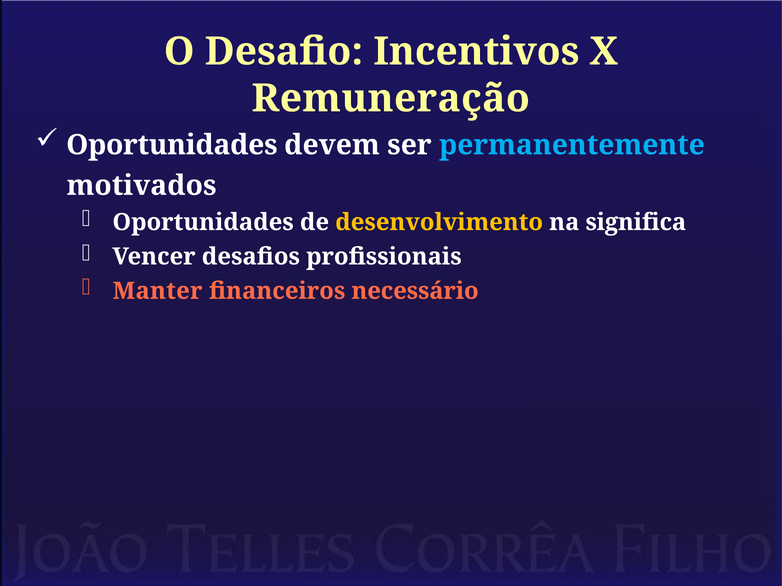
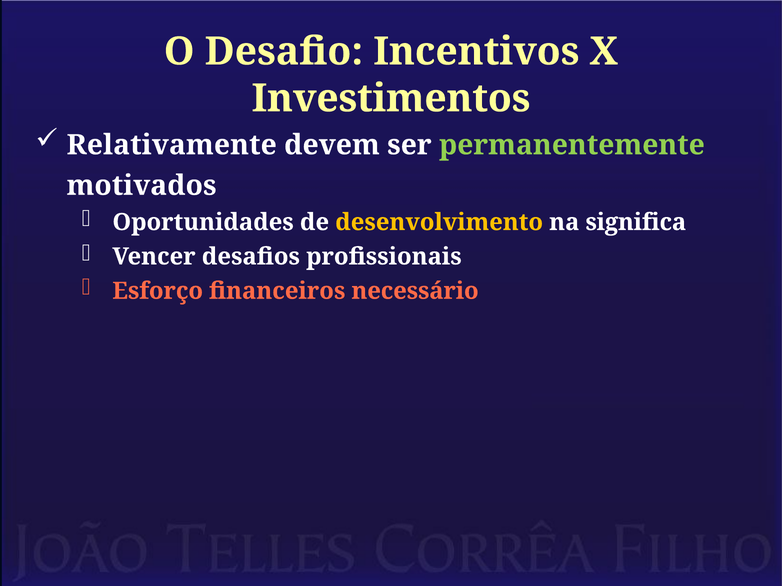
Remuneração: Remuneração -> Investimentos
Oportunidades at (172, 145): Oportunidades -> Relativamente
permanentemente colour: light blue -> light green
Manter: Manter -> Esforço
